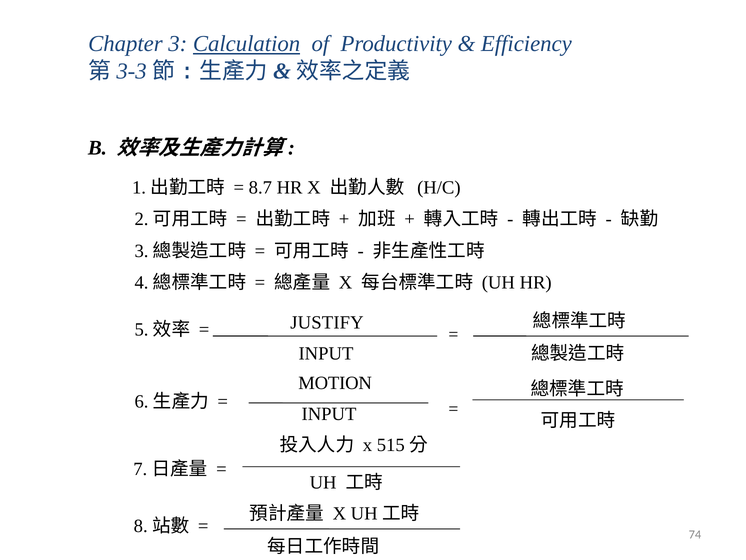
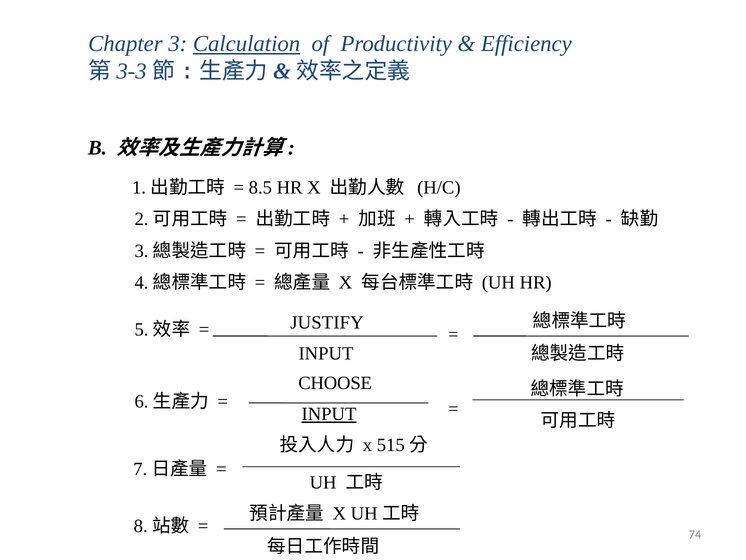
8.7: 8.7 -> 8.5
MOTION: MOTION -> CHOOSE
INPUT at (329, 414) underline: none -> present
